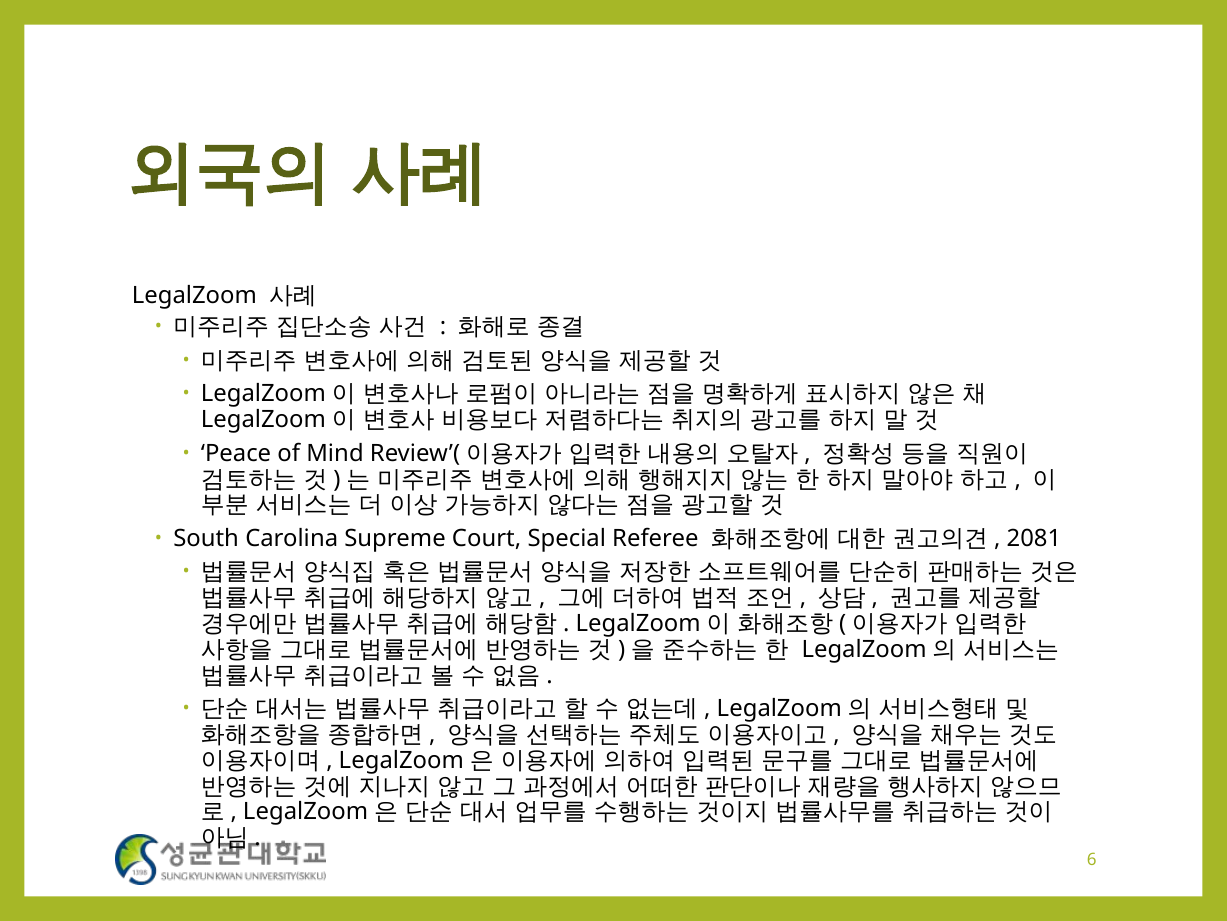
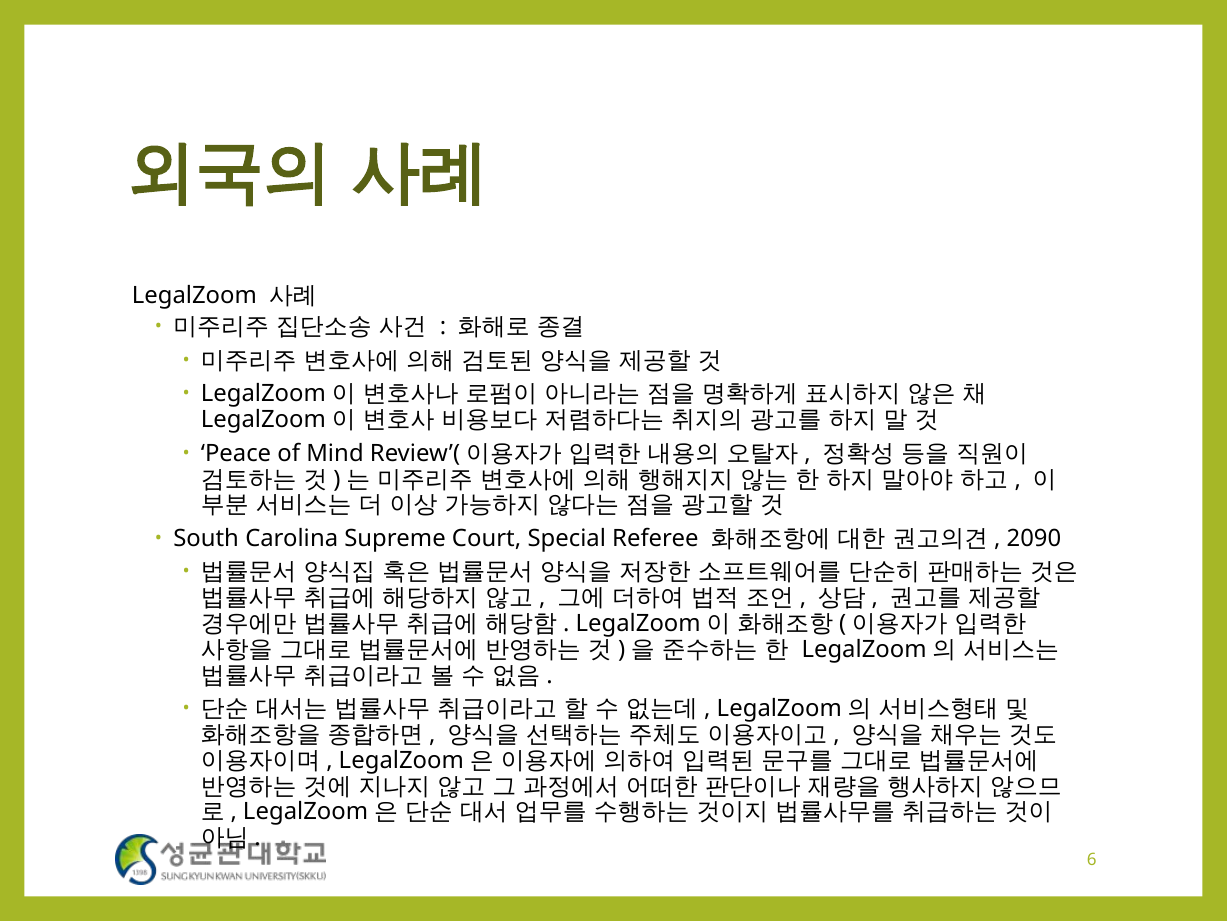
2081: 2081 -> 2090
